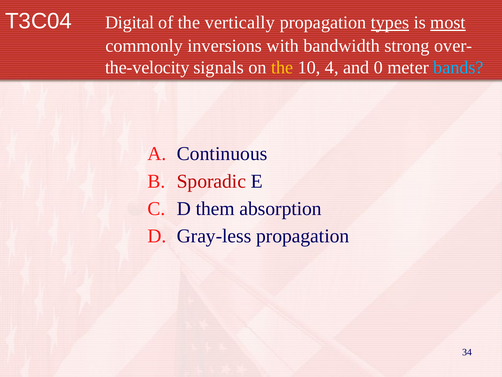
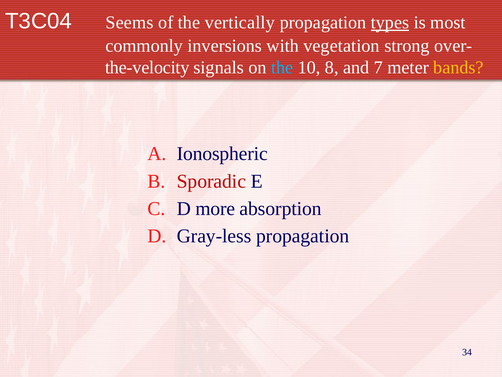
Digital: Digital -> Seems
most underline: present -> none
bandwidth: bandwidth -> vegetation
the at (282, 67) colour: yellow -> light blue
4: 4 -> 8
0: 0 -> 7
bands colour: light blue -> yellow
Continuous: Continuous -> Ionospheric
them: them -> more
